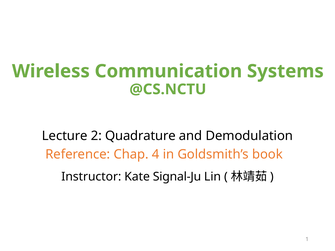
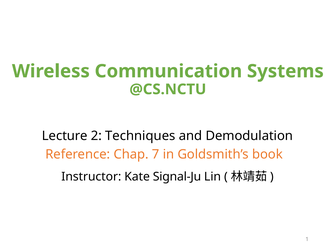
Quadrature: Quadrature -> Techniques
4: 4 -> 7
